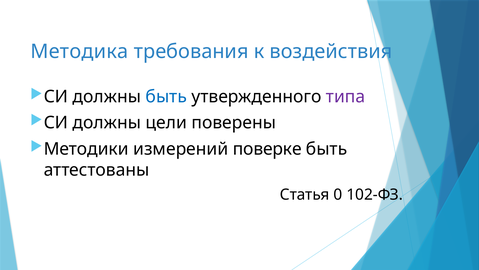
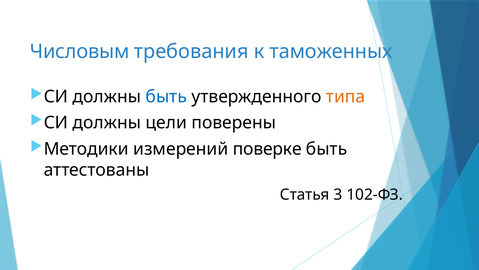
Методика: Методика -> Числовым
воздействия: воздействия -> таможенных
типа colour: purple -> orange
0: 0 -> 3
